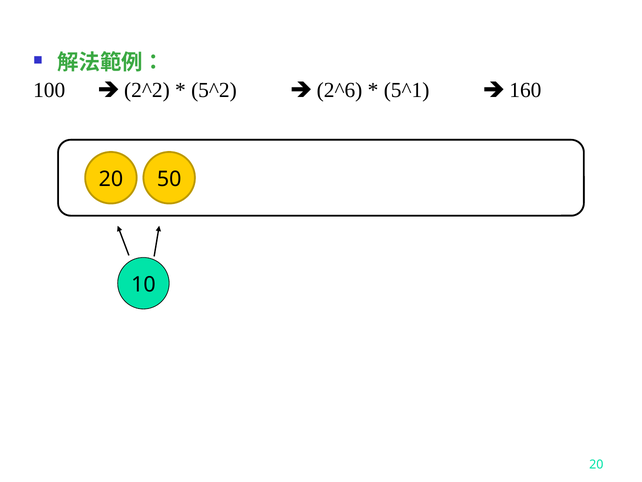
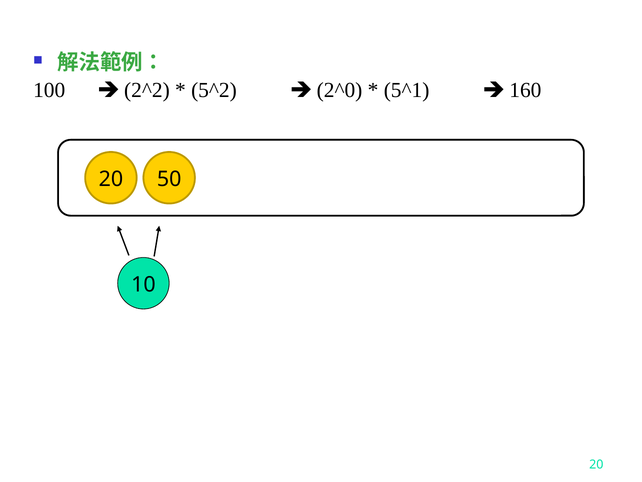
2^6: 2^6 -> 2^0
